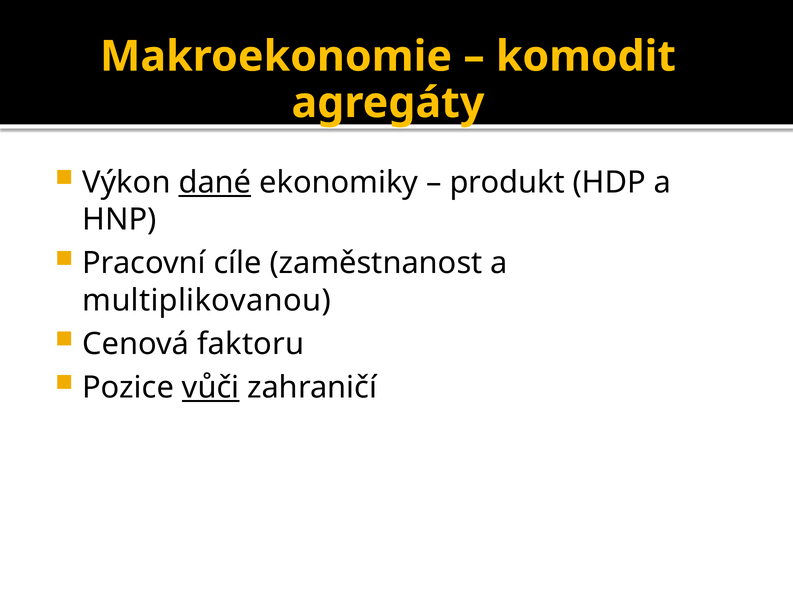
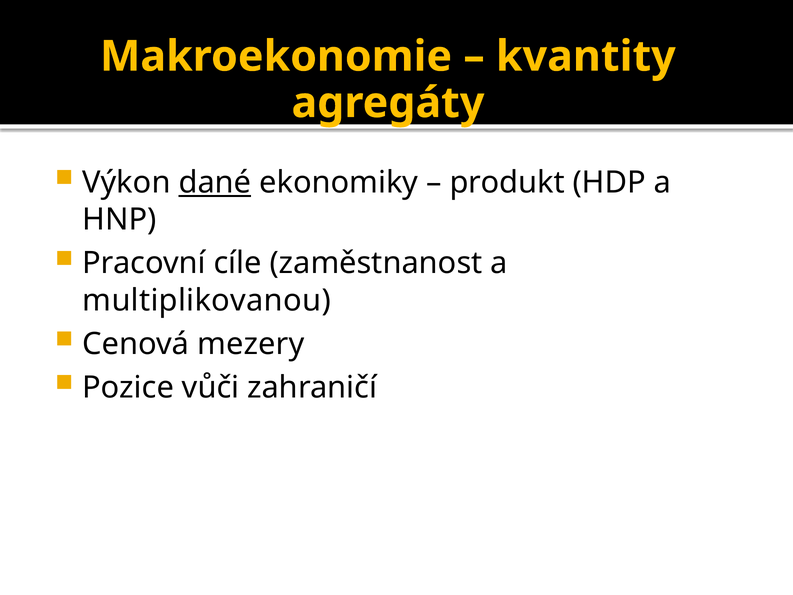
komodit: komodit -> kvantity
faktoru: faktoru -> mezery
vůči underline: present -> none
